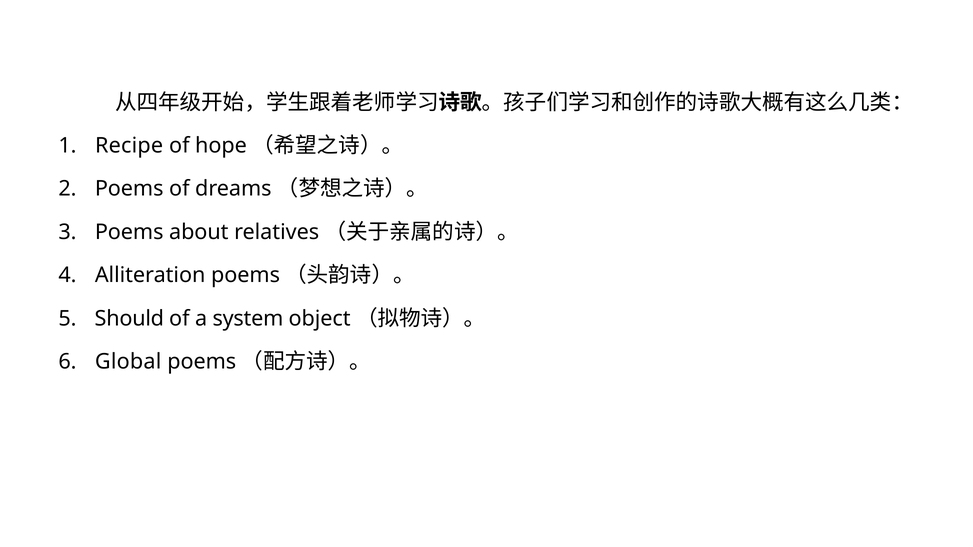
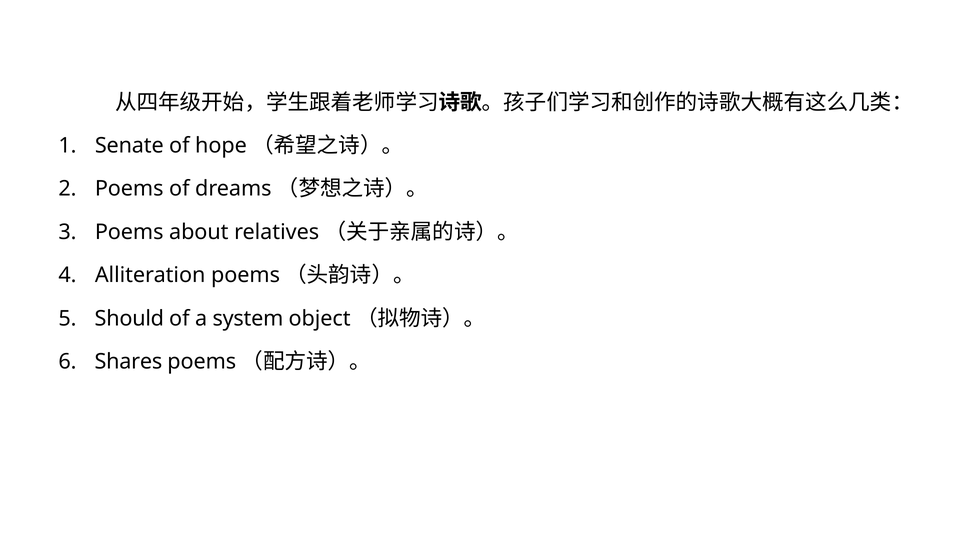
Recipe: Recipe -> Senate
Global: Global -> Shares
